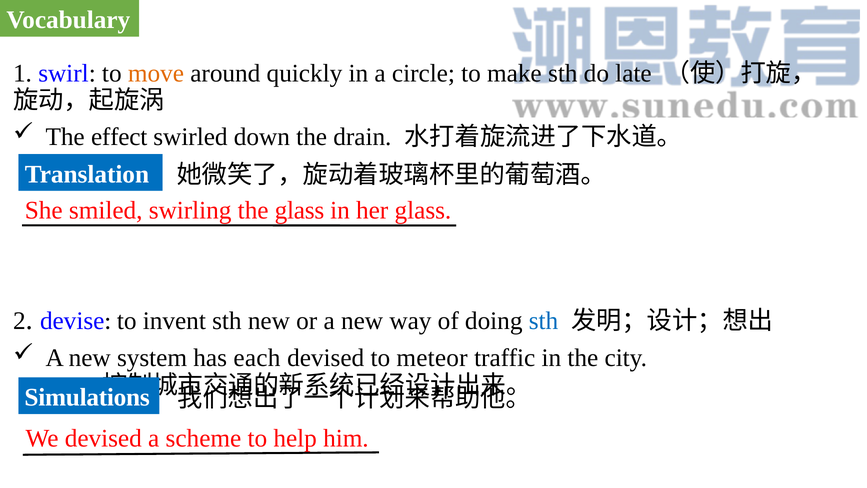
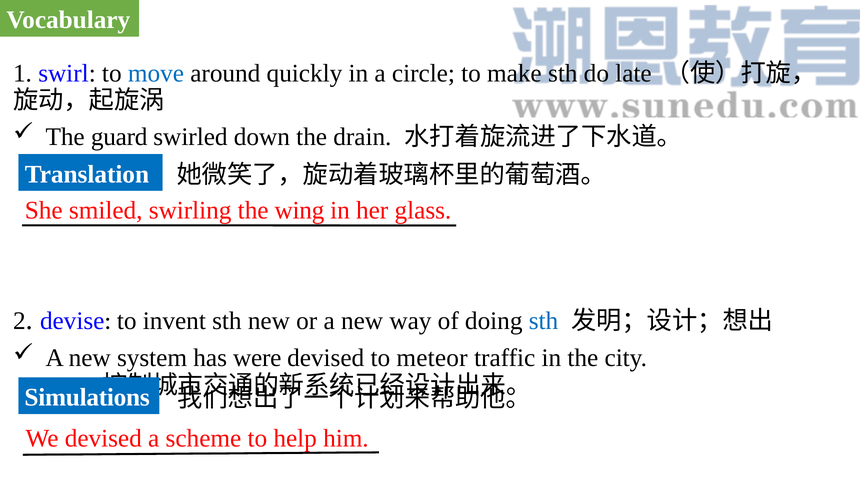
move colour: orange -> blue
effect: effect -> guard
the glass: glass -> wing
each: each -> were
